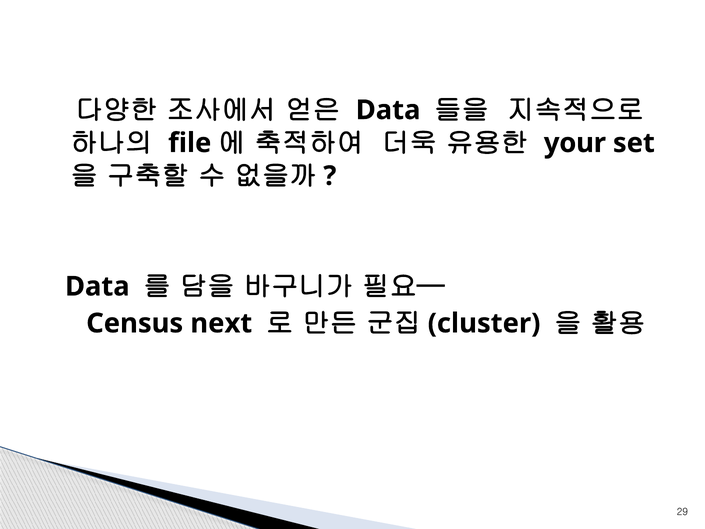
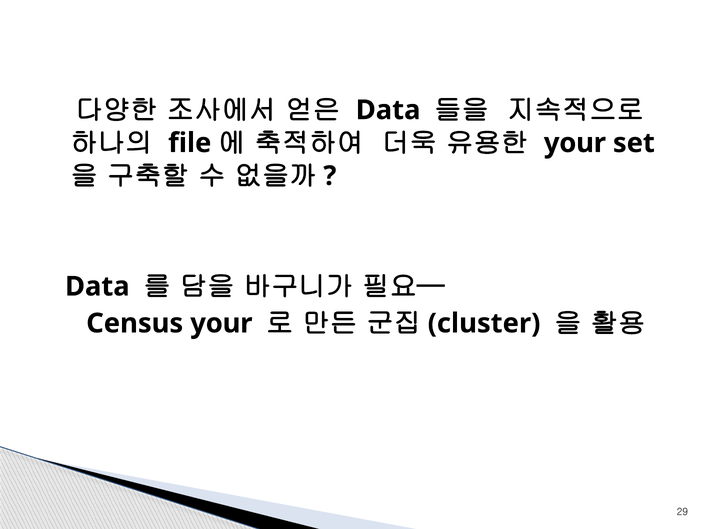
Census next: next -> your
